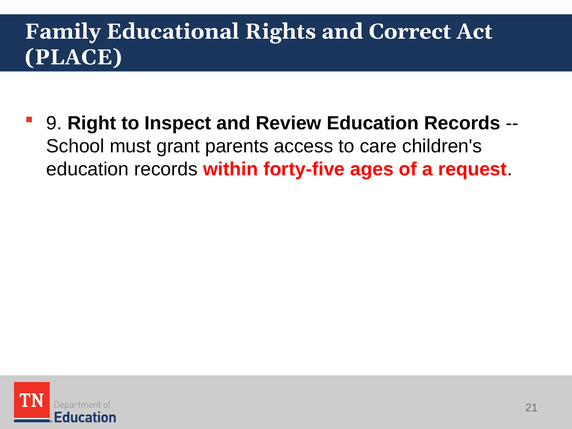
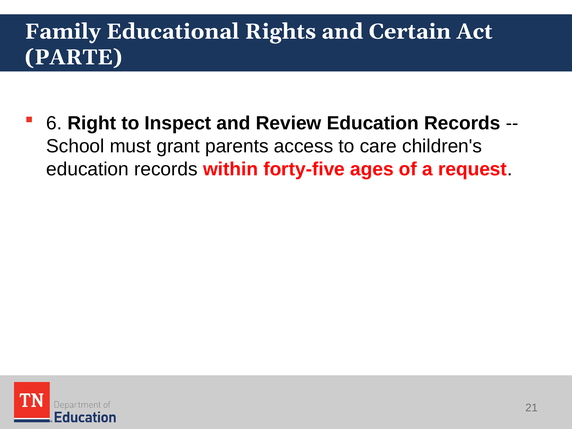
Correct: Correct -> Certain
PLACE: PLACE -> PARTE
9: 9 -> 6
